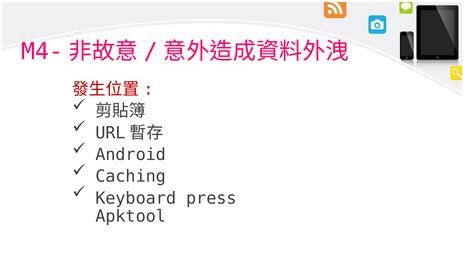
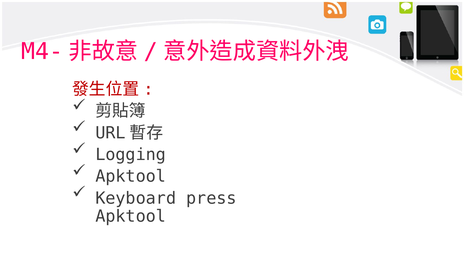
Android: Android -> Logging
Caching at (131, 176): Caching -> Apktool
